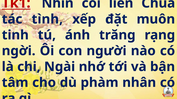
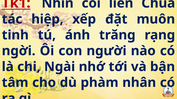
tình: tình -> hiệp
